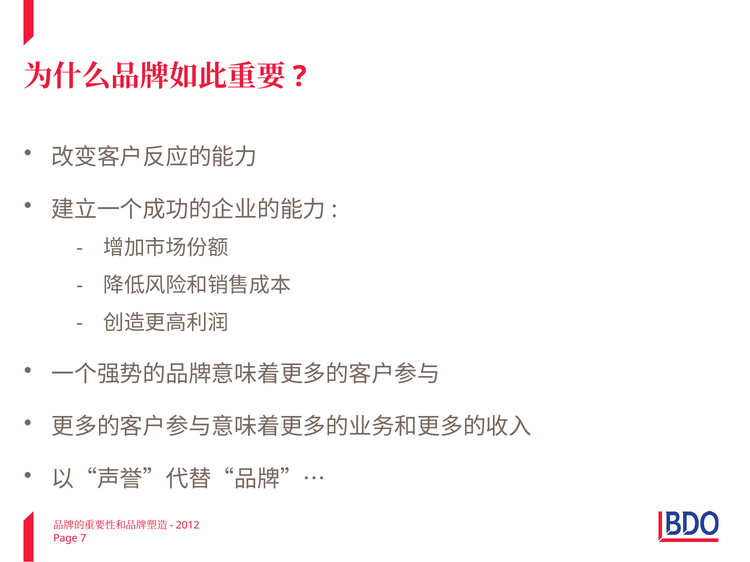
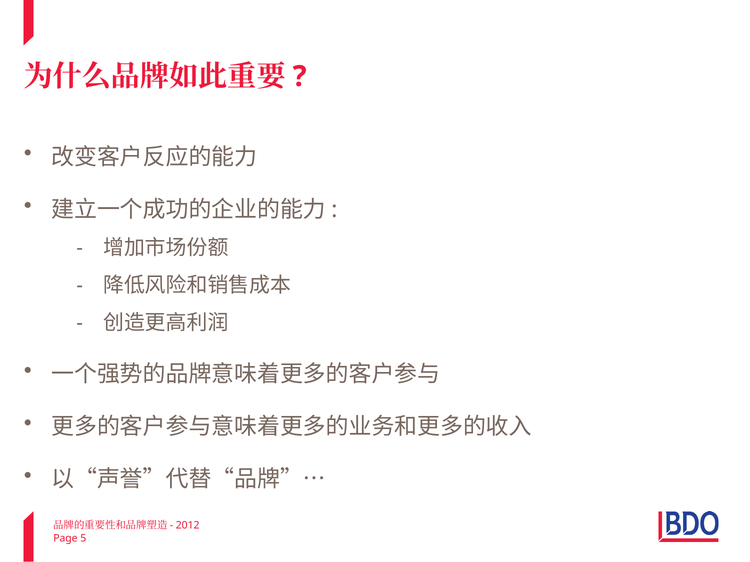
7: 7 -> 5
